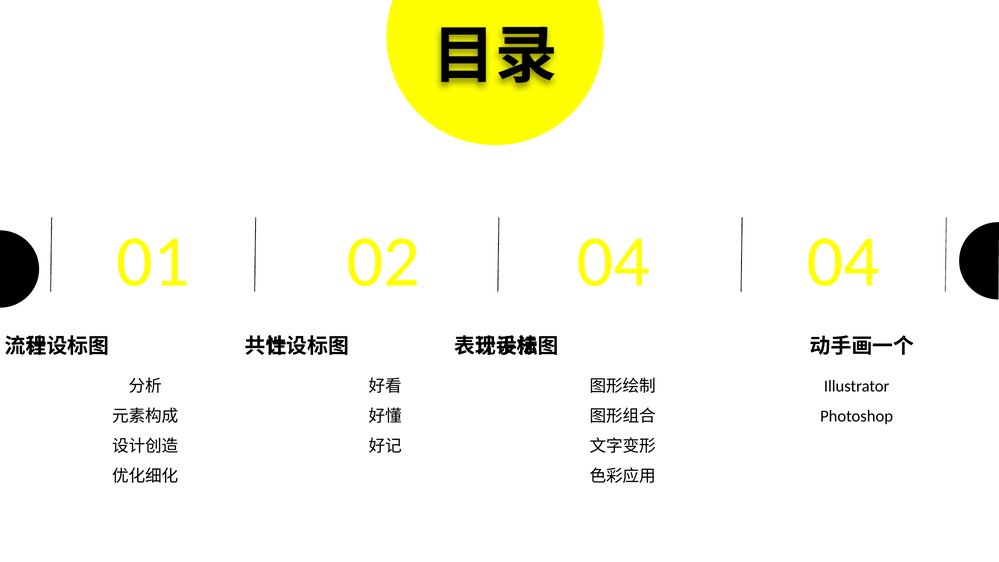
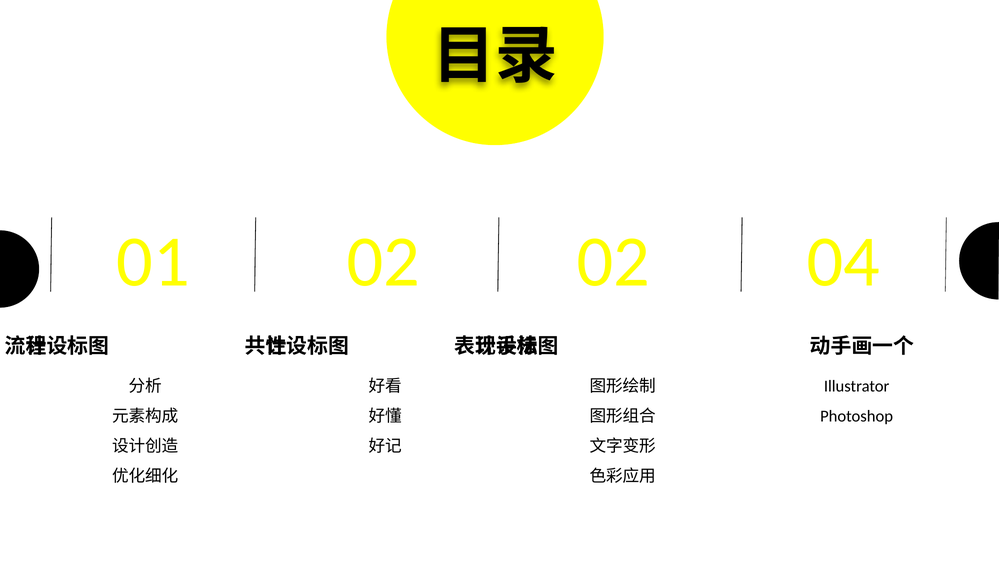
02 04: 04 -> 02
